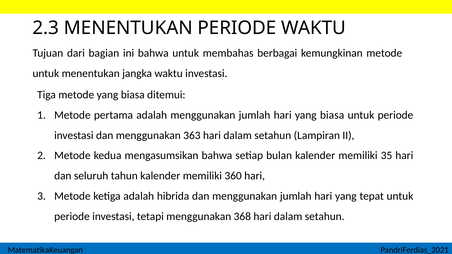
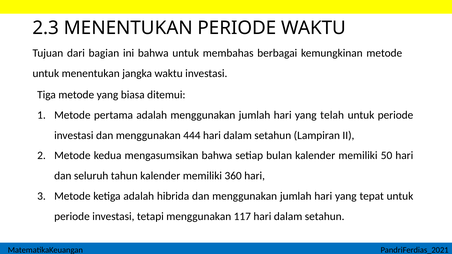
hari yang biasa: biasa -> telah
363: 363 -> 444
35: 35 -> 50
368: 368 -> 117
